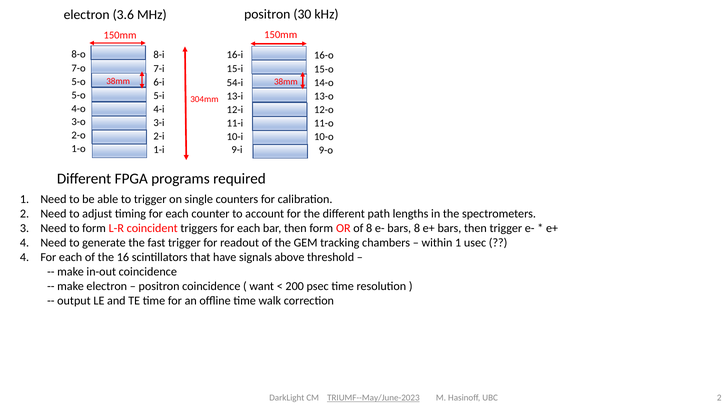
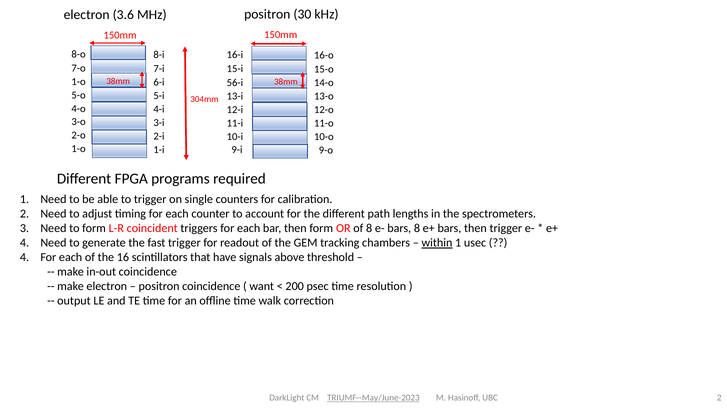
5-o at (79, 82): 5-o -> 1-o
54-i: 54-i -> 56-i
within underline: none -> present
